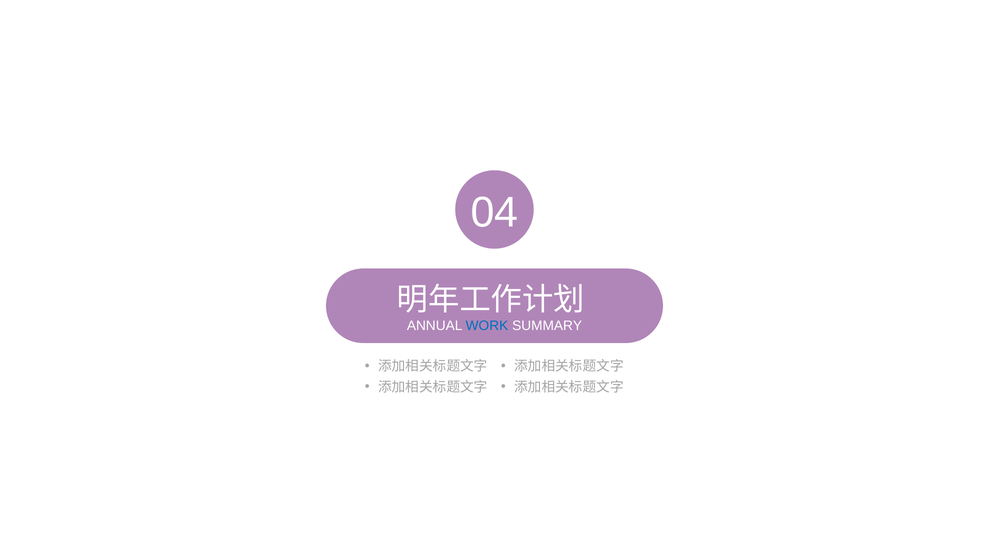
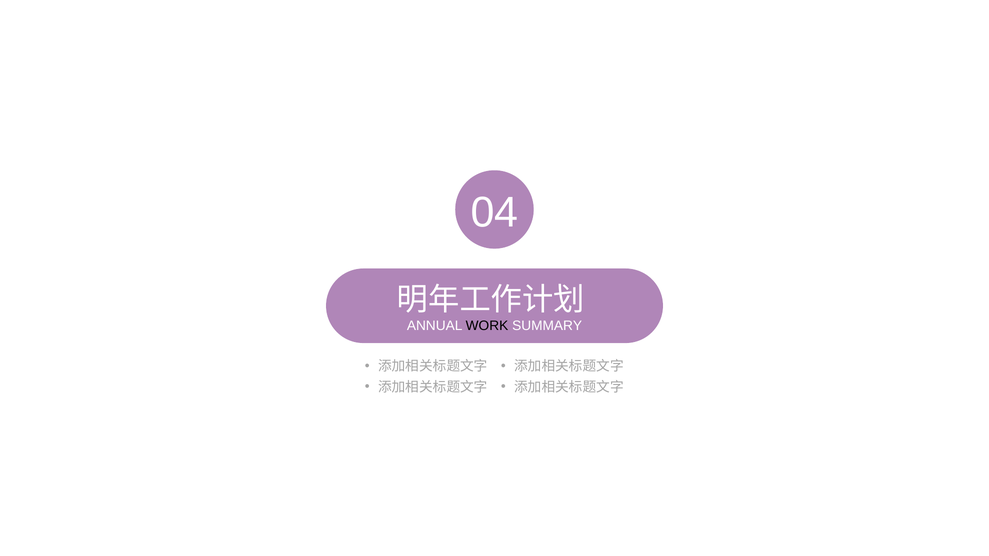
WORK colour: blue -> black
